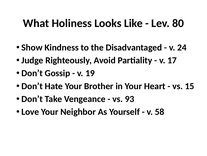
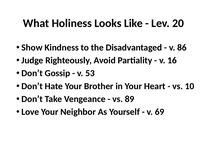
80: 80 -> 20
24: 24 -> 86
17: 17 -> 16
19: 19 -> 53
15: 15 -> 10
93: 93 -> 89
58: 58 -> 69
